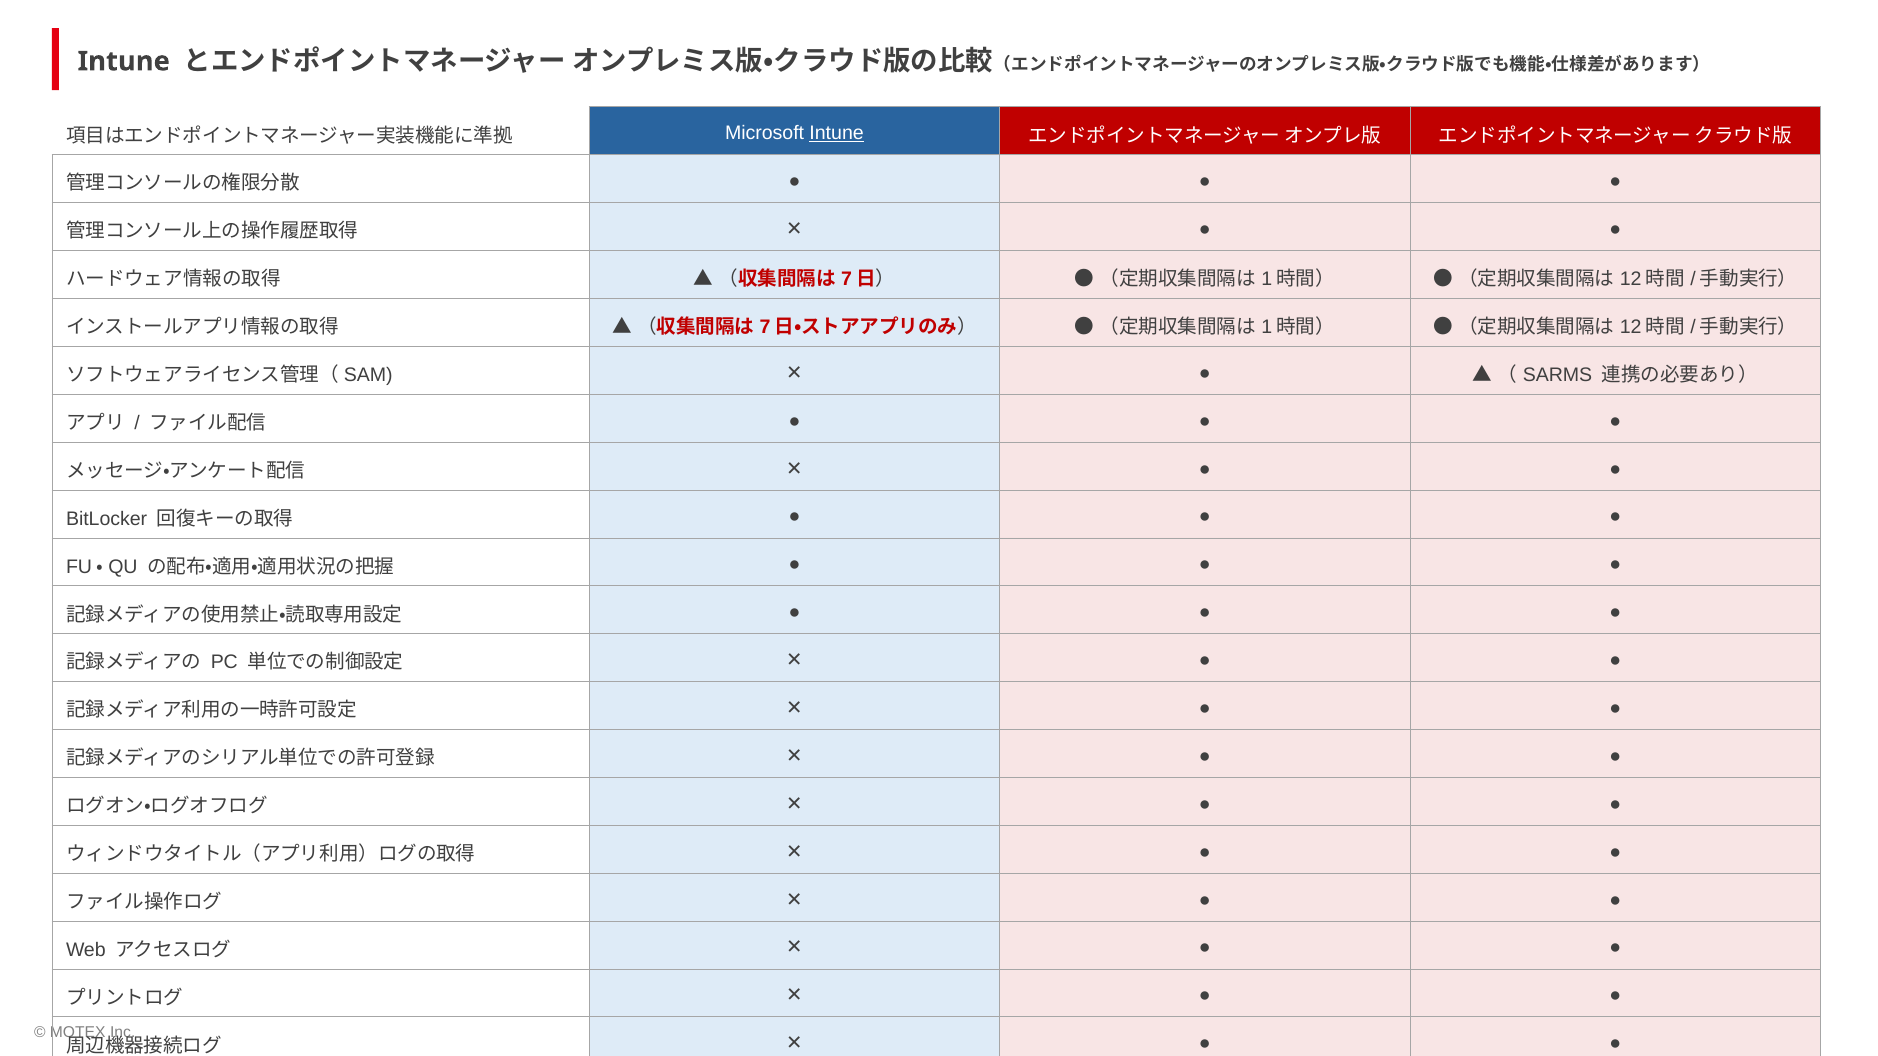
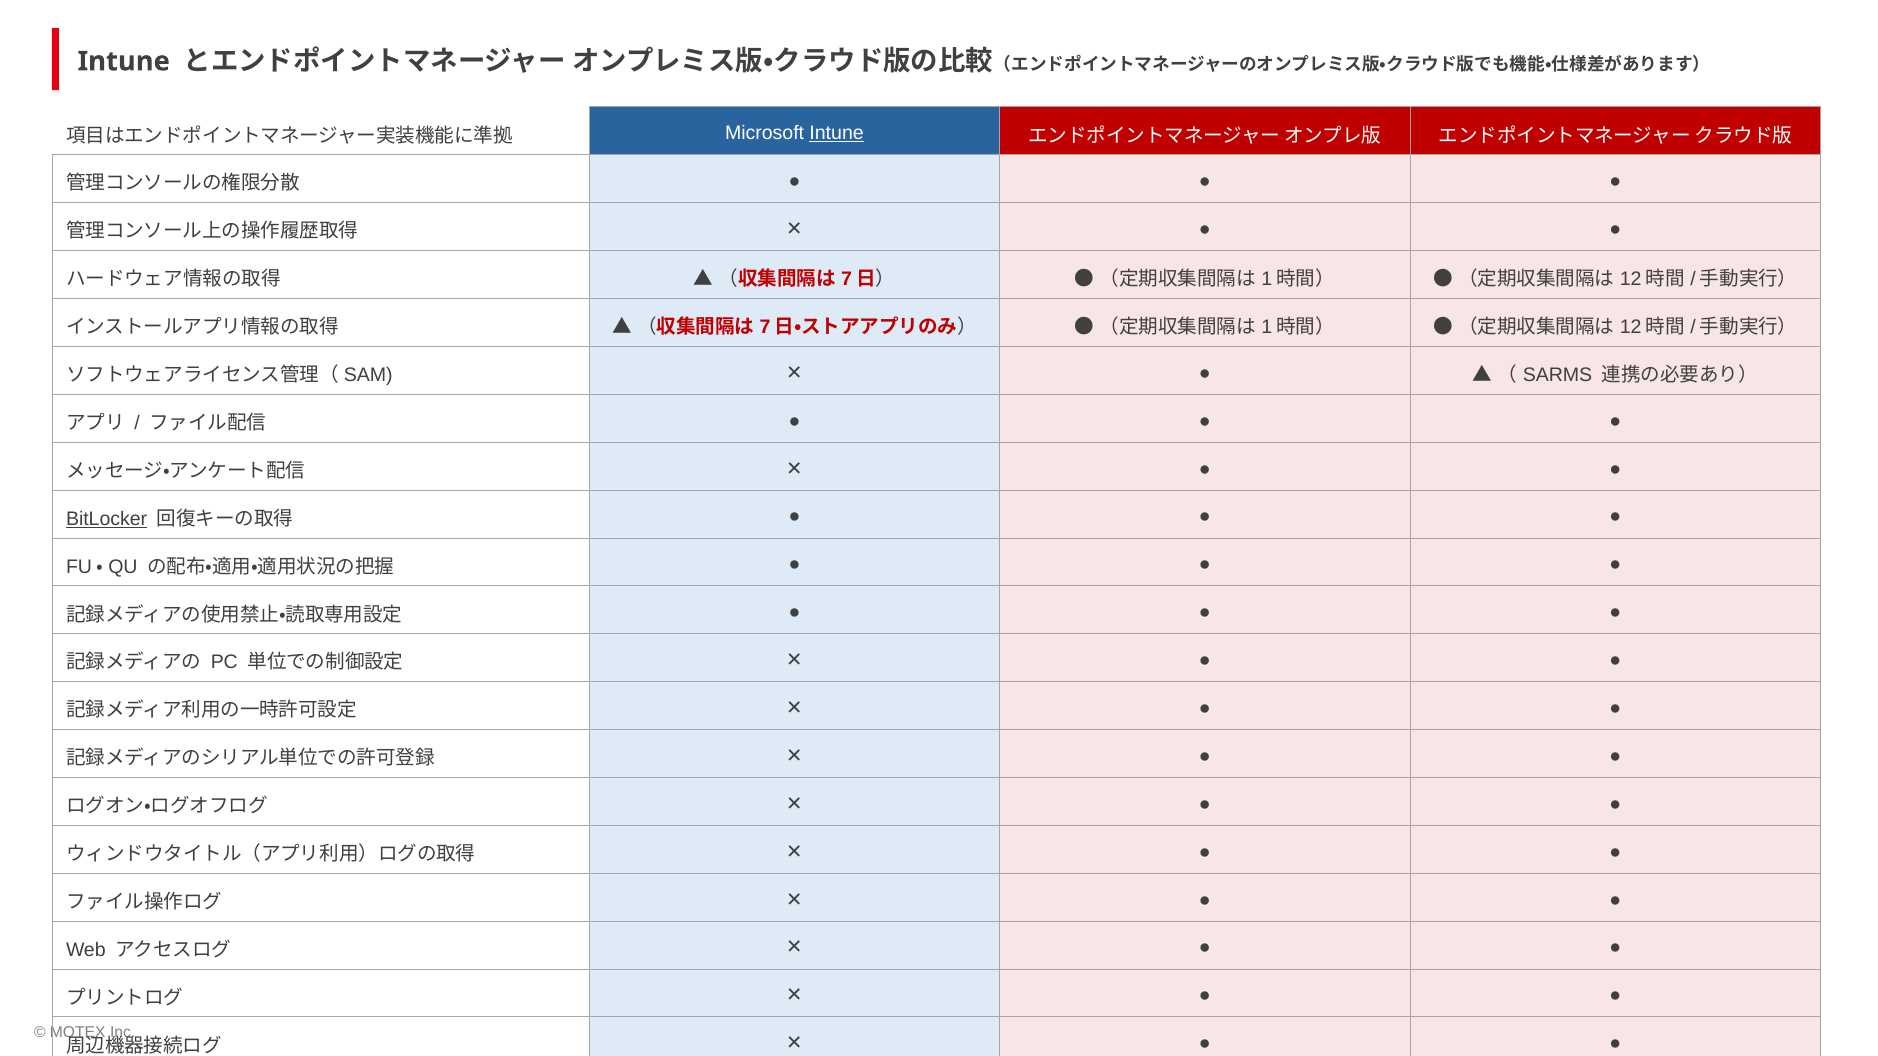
BitLocker underline: none -> present
